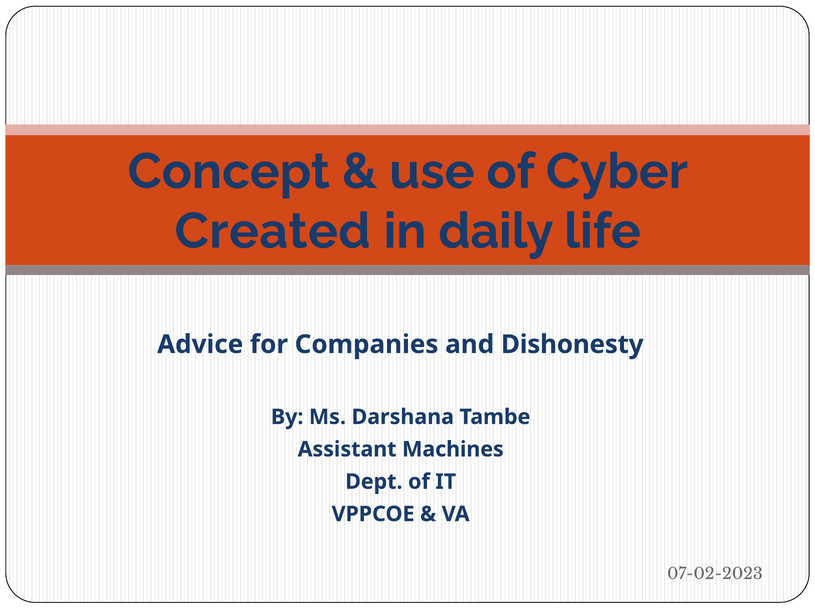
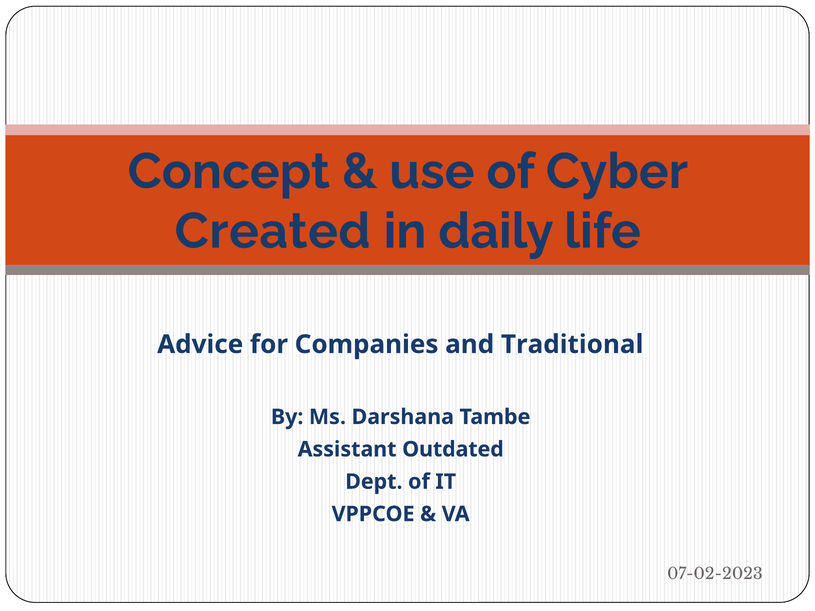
Dishonesty: Dishonesty -> Traditional
Machines: Machines -> Outdated
